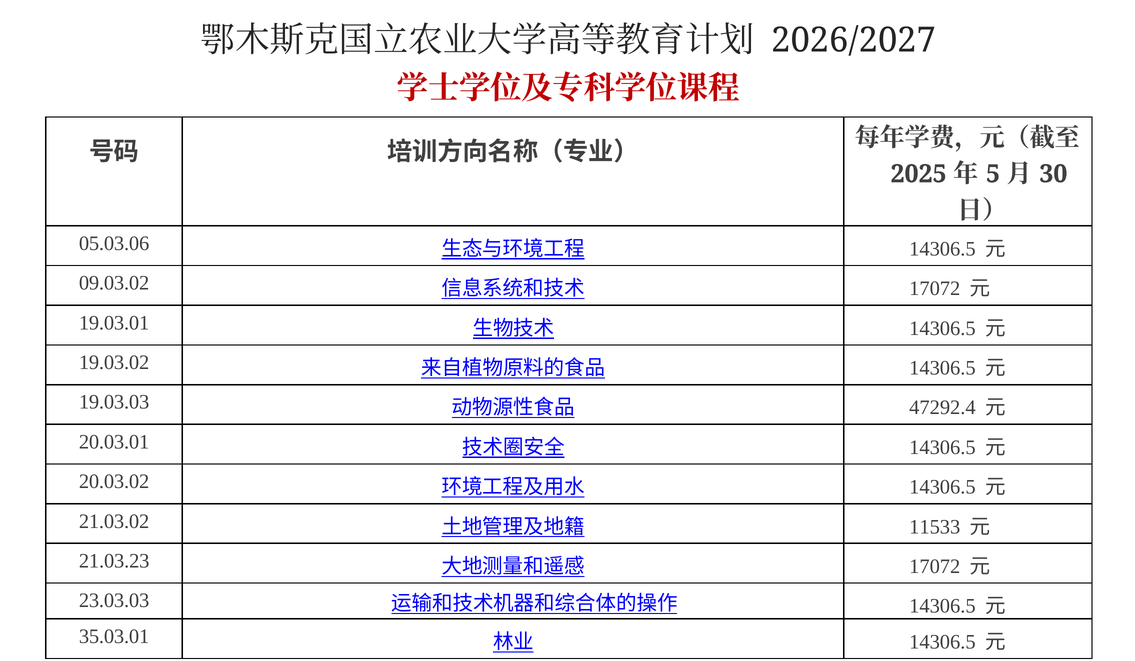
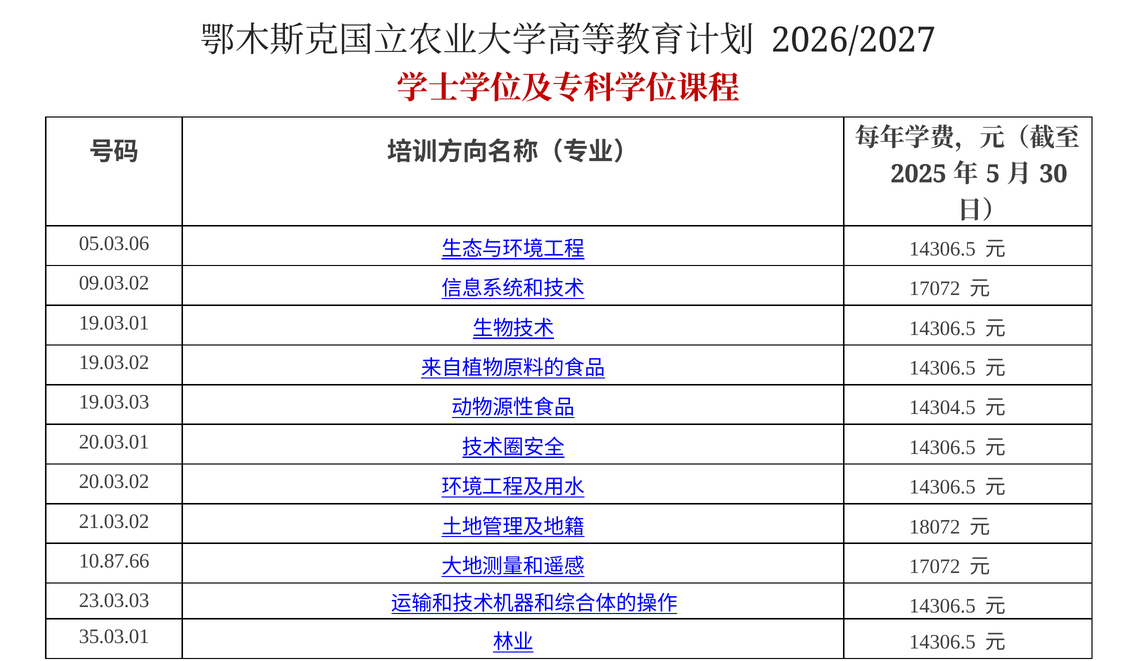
47292.4: 47292.4 -> 14304.5
11533: 11533 -> 18072
21.03.23: 21.03.23 -> 10.87.66
